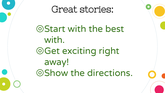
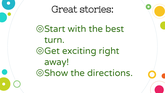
with at (54, 40): with -> turn
